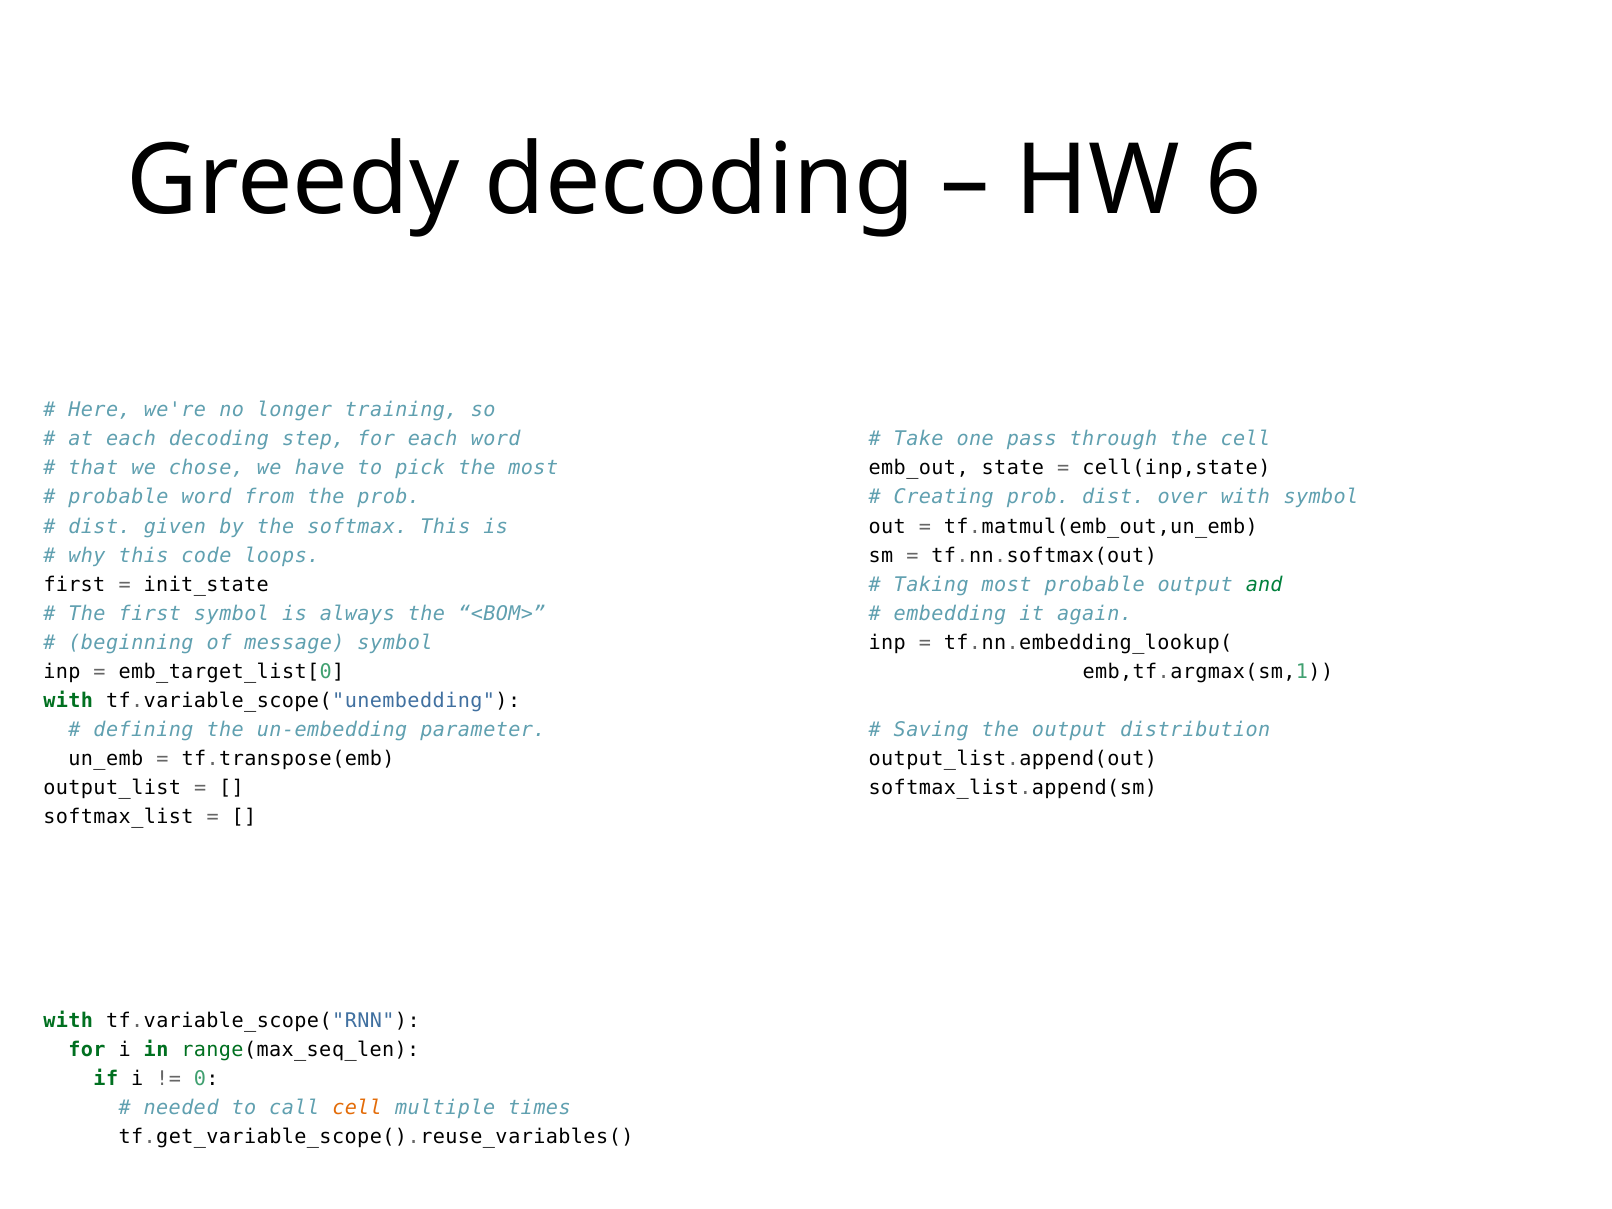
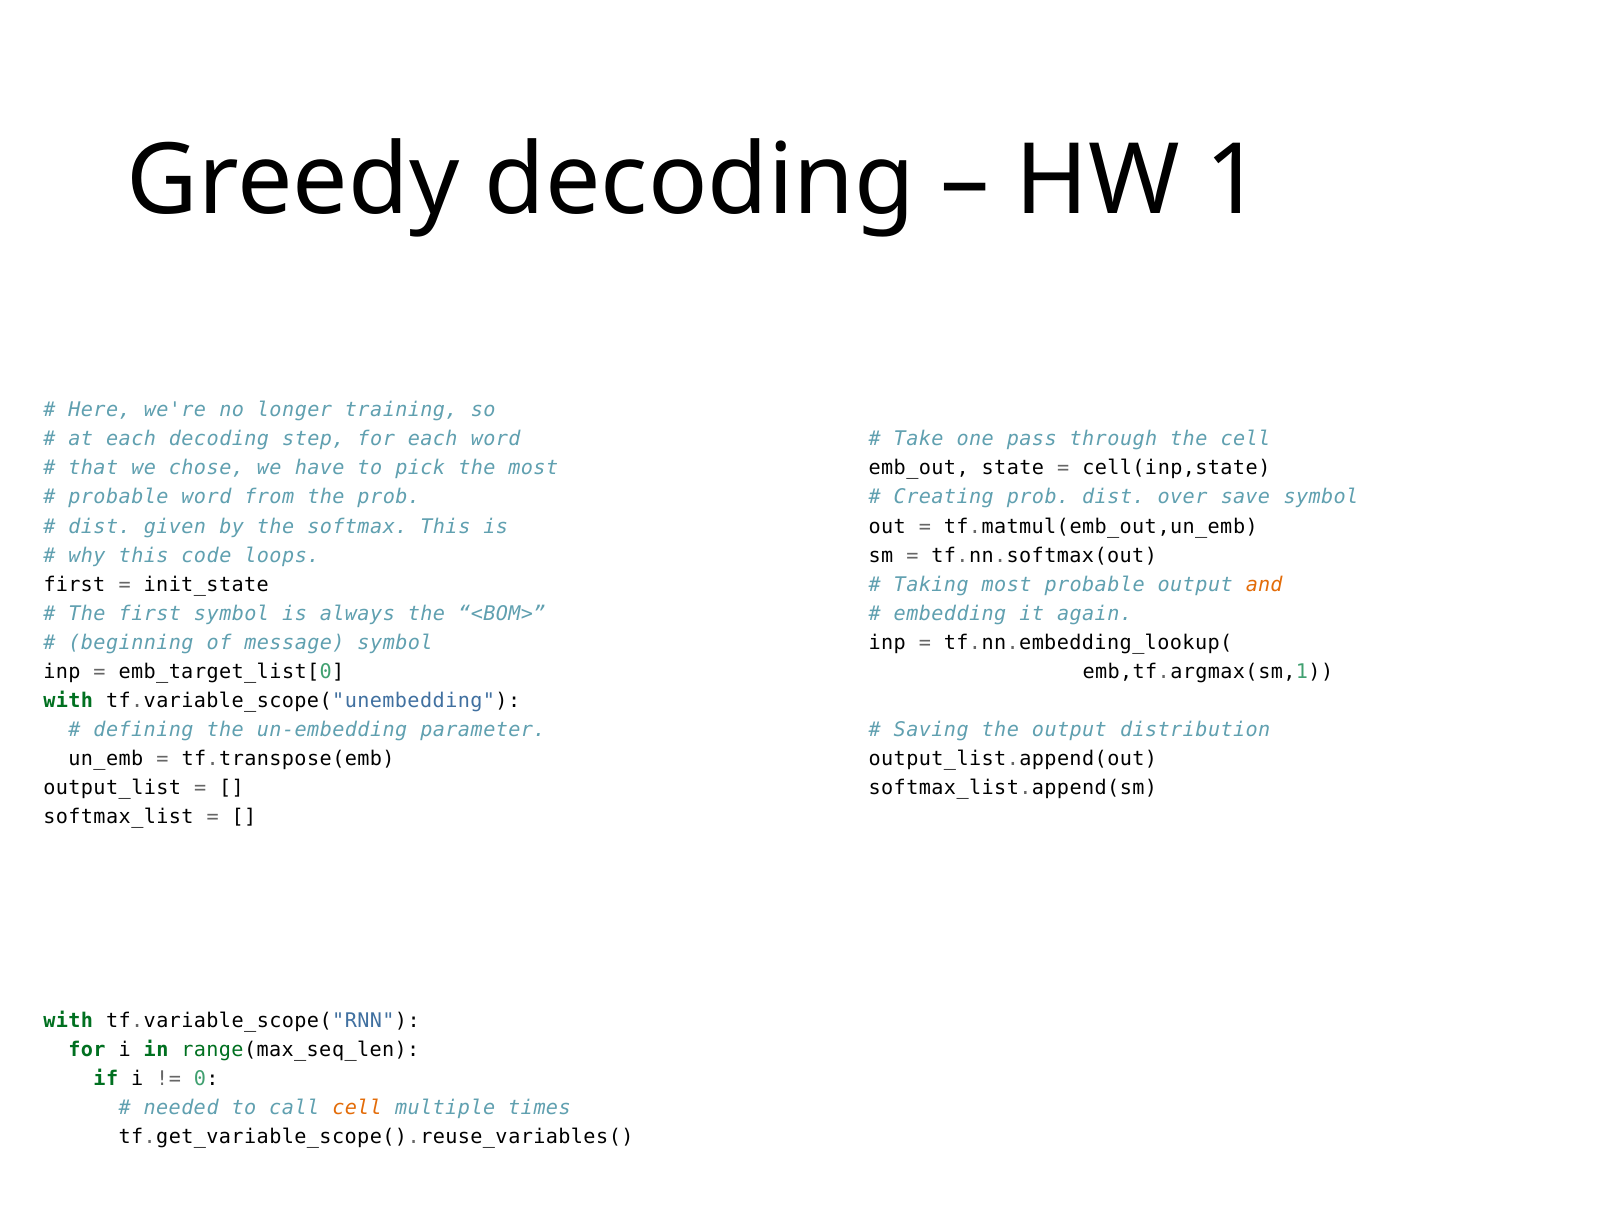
6: 6 -> 1
over with: with -> save
and colour: green -> orange
